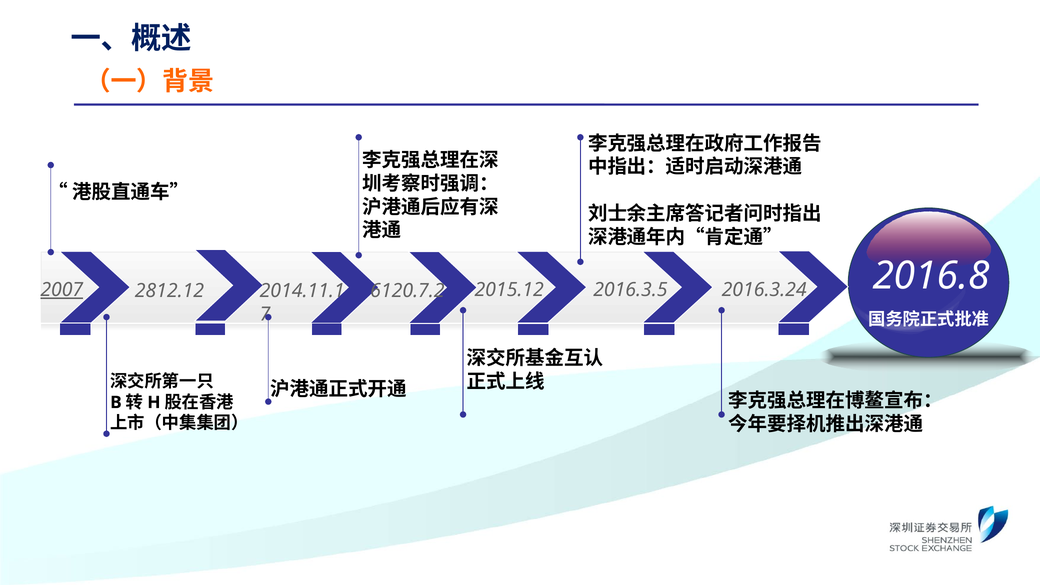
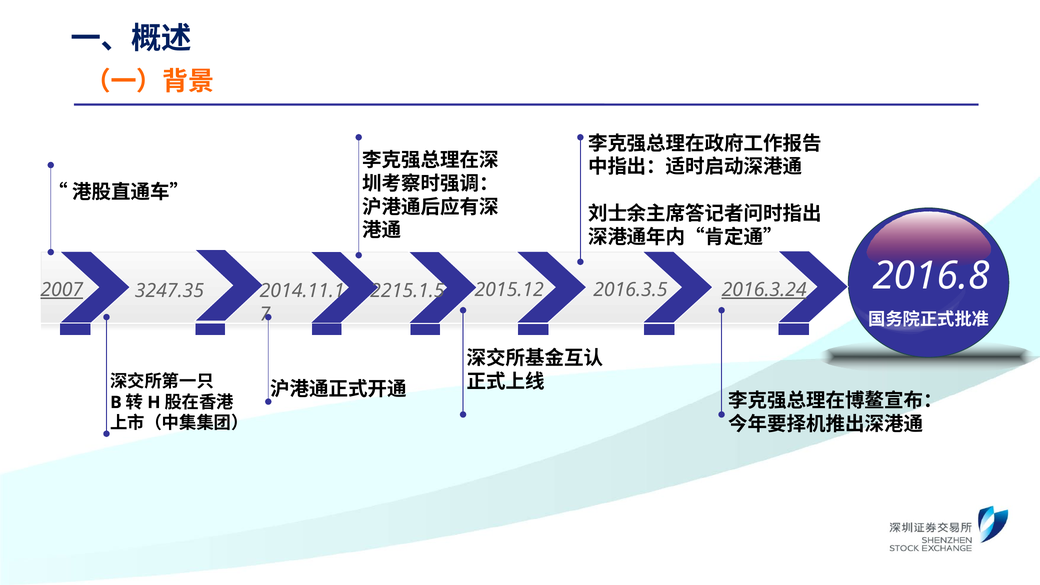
2016.3.24 underline: none -> present
2812.12: 2812.12 -> 3247.35
6120.7.2: 6120.7.2 -> 2215.1.5
